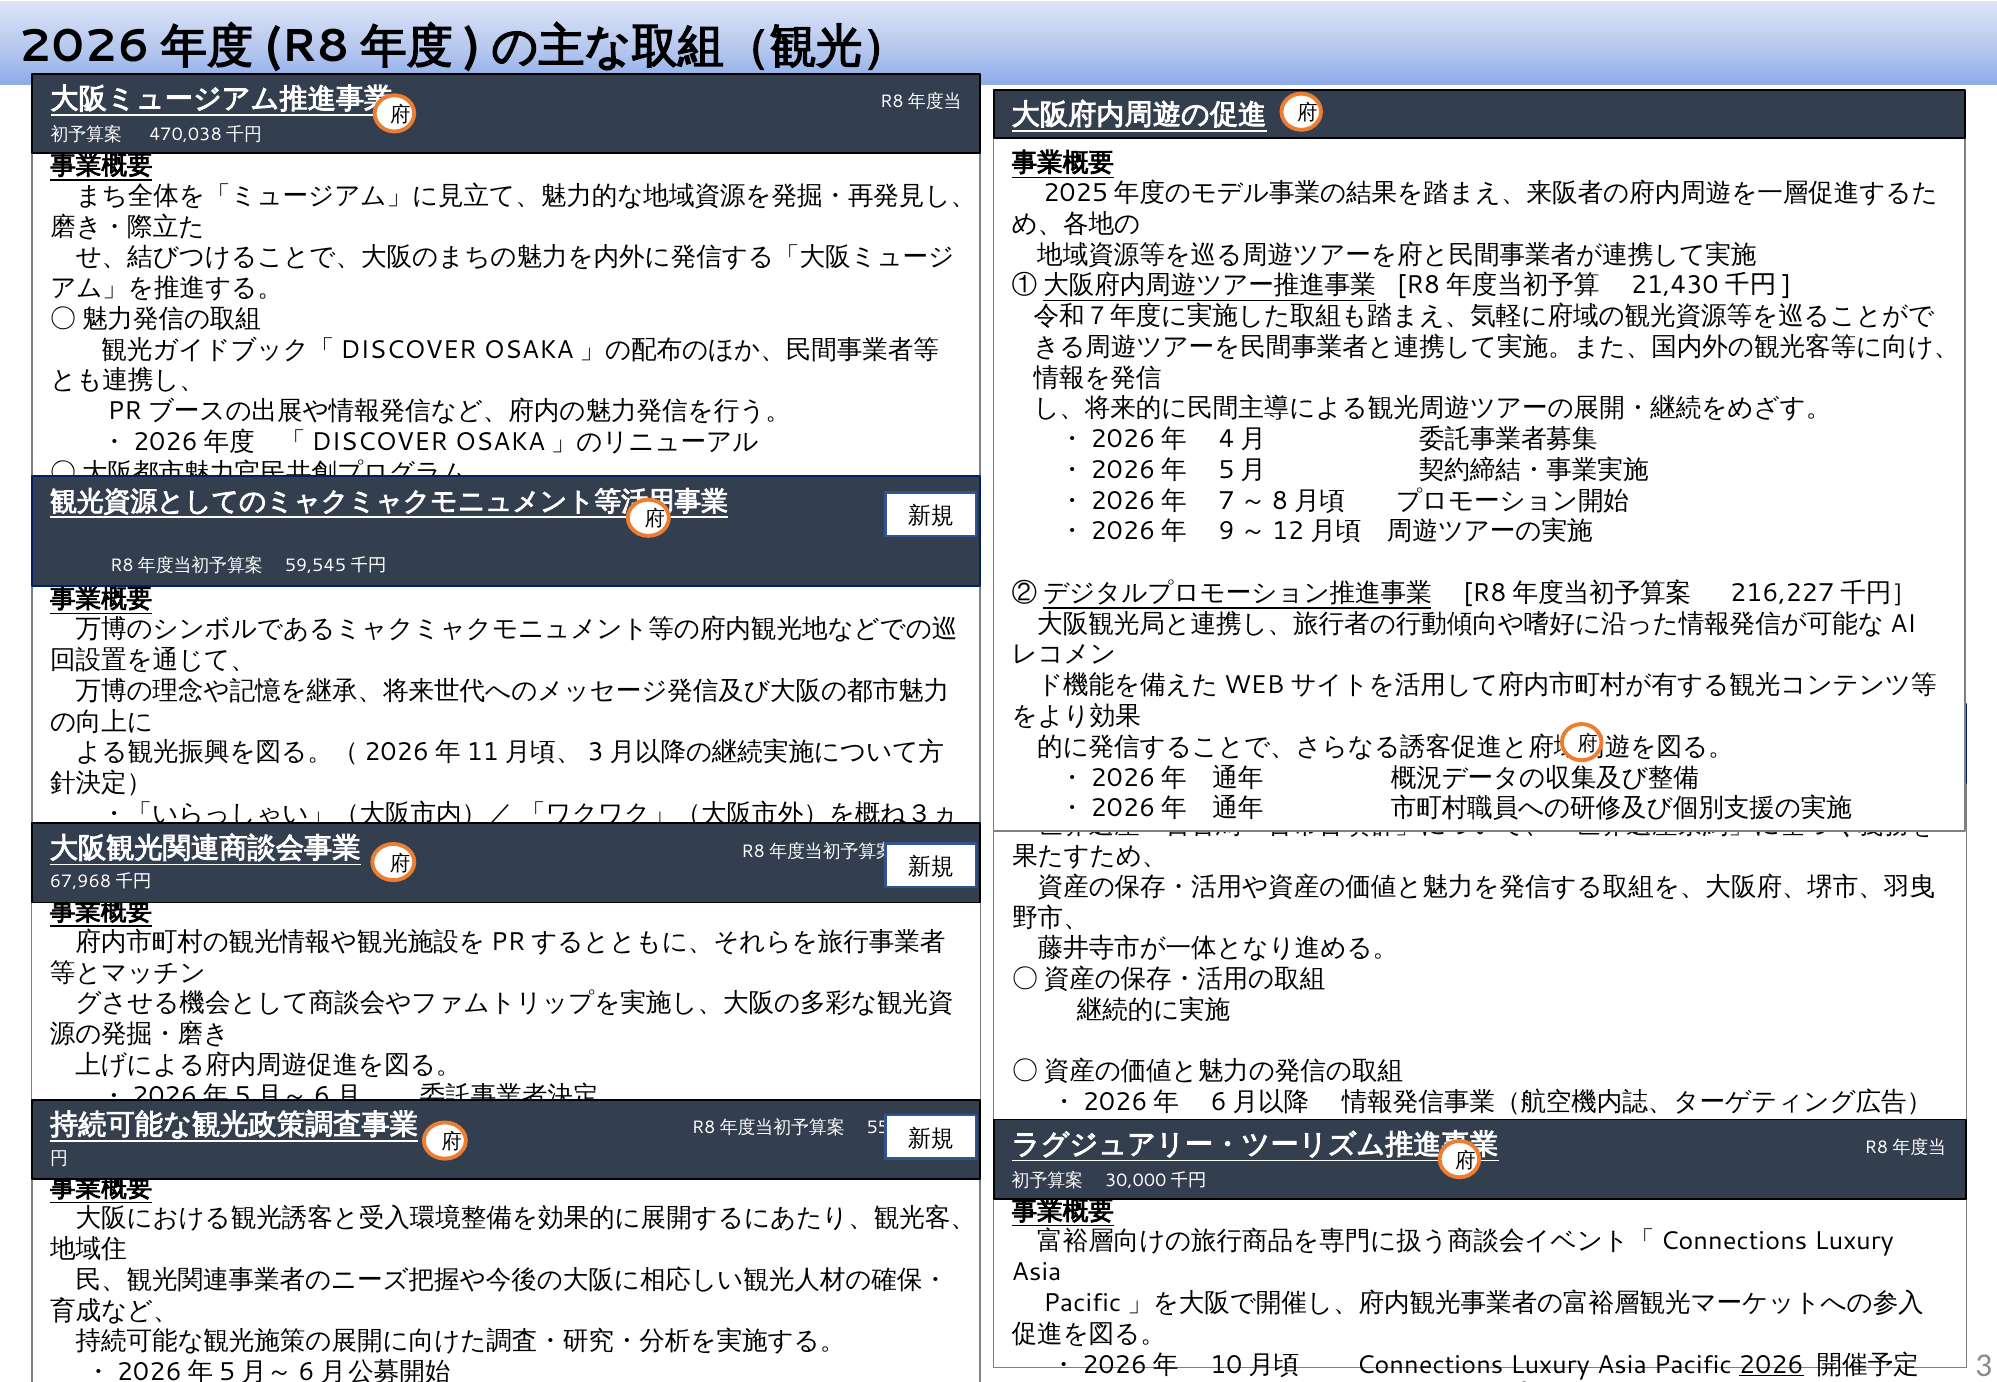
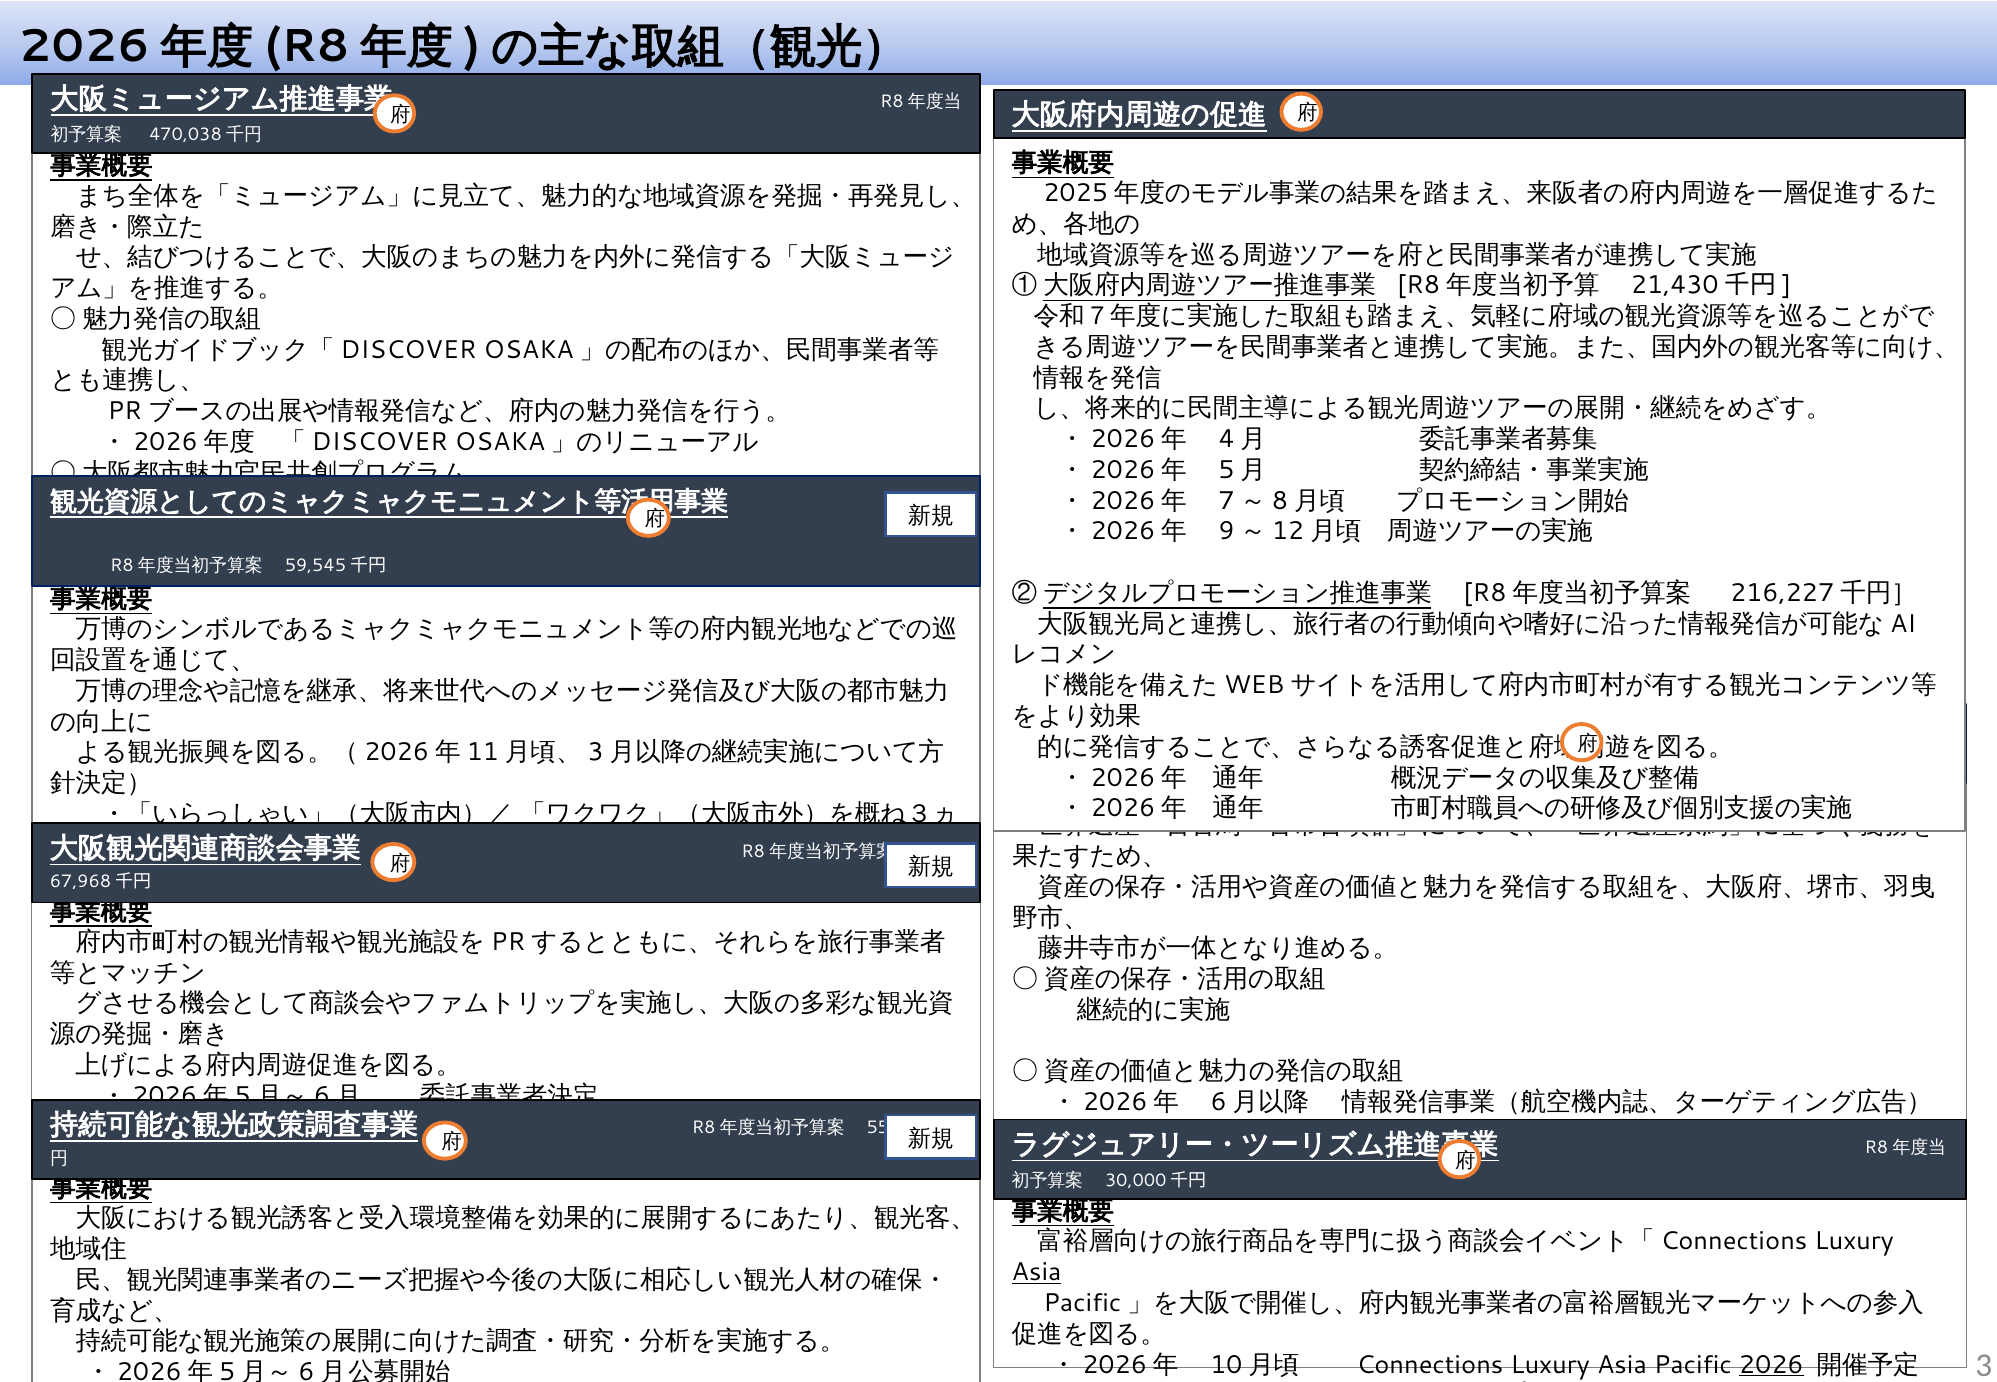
Asia at (1037, 1273) underline: none -> present
